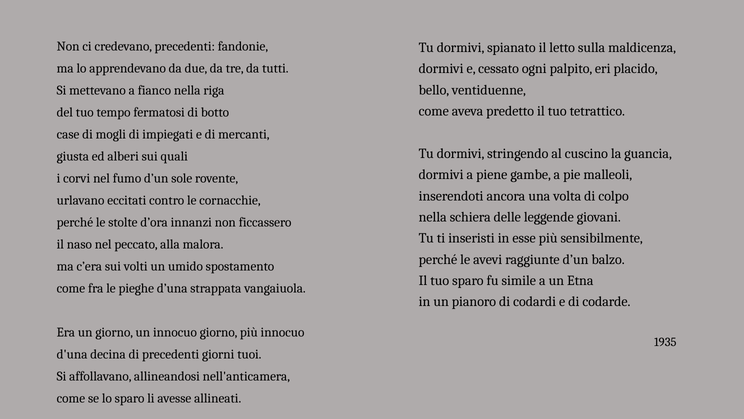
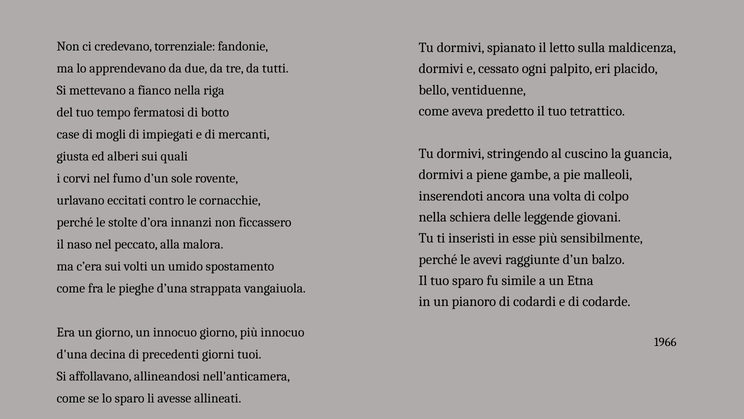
credevano precedenti: precedenti -> torrenziale
1935: 1935 -> 1966
